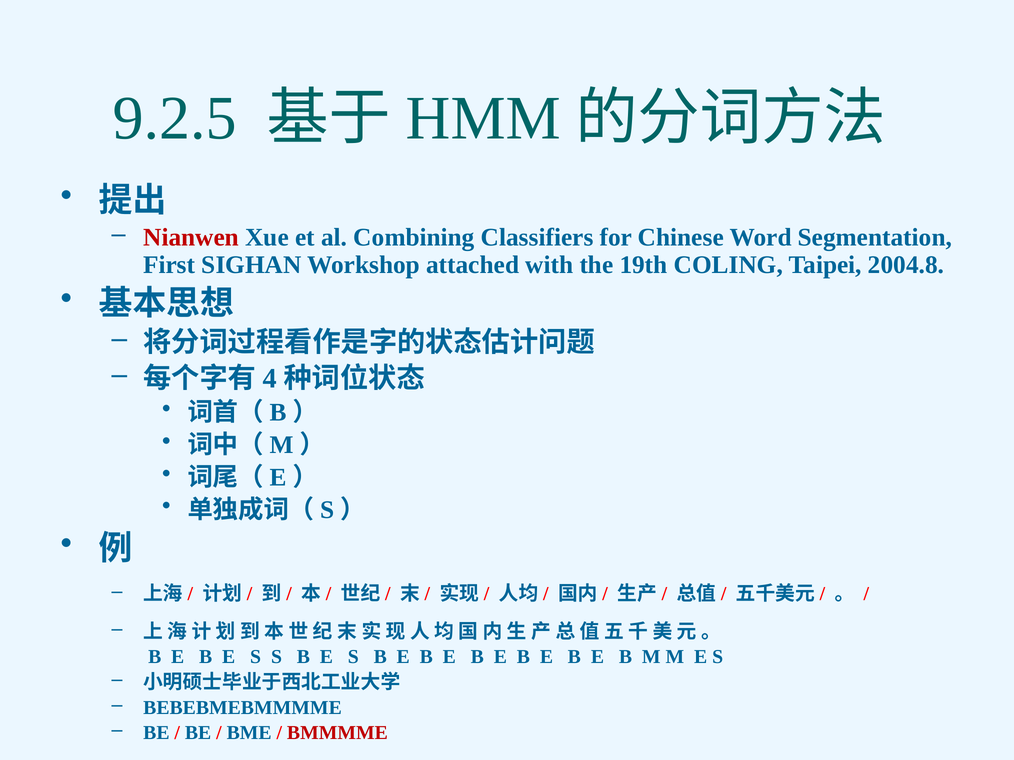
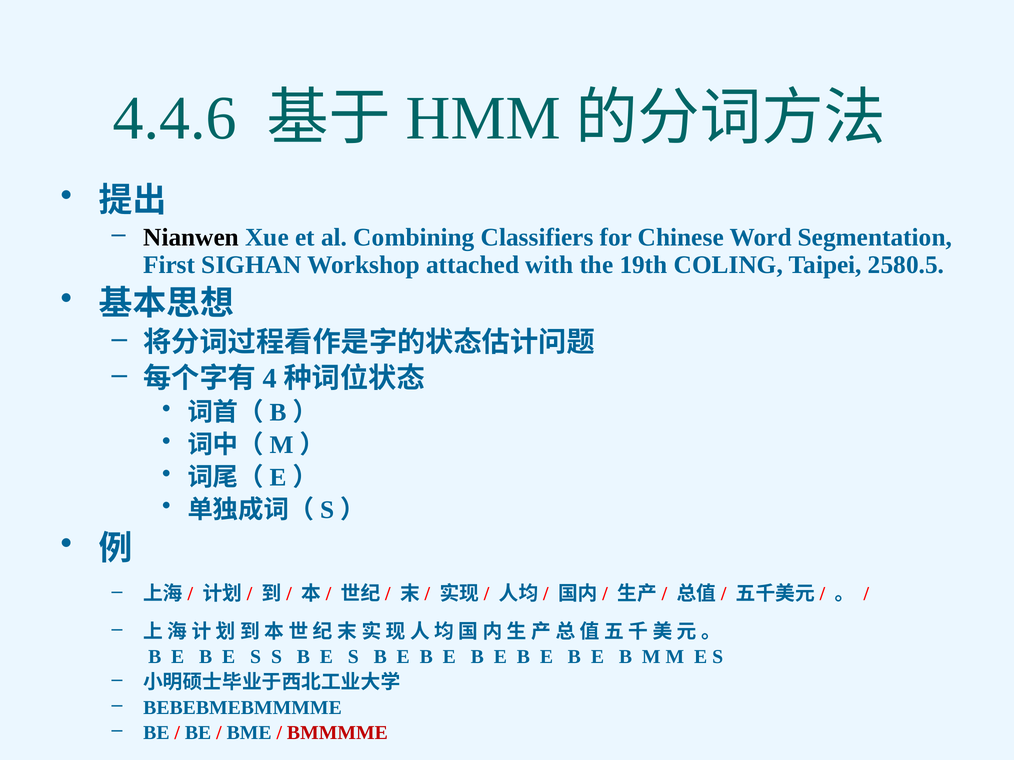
9.2.5: 9.2.5 -> 4.4.6
Nianwen colour: red -> black
2004.8: 2004.8 -> 2580.5
